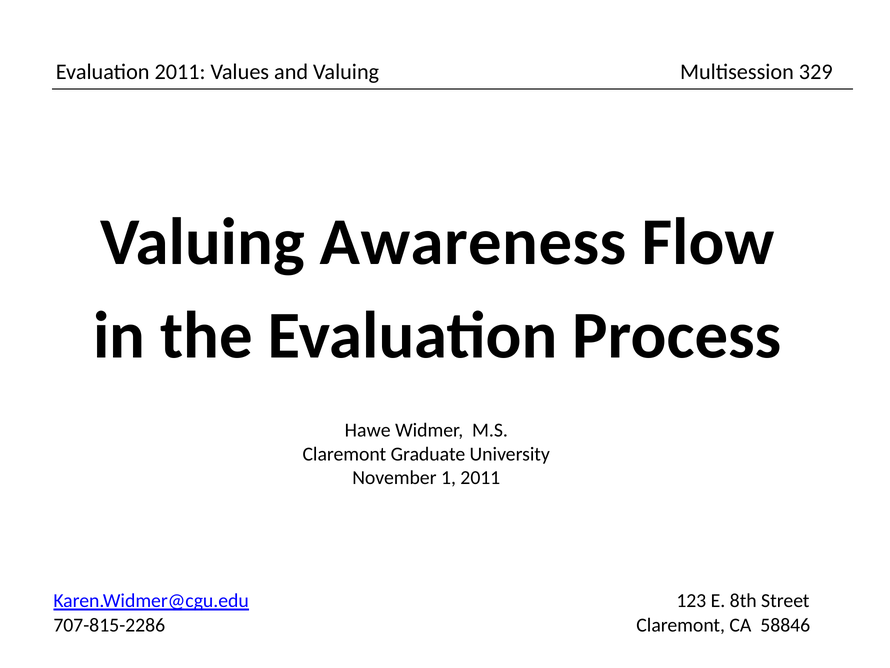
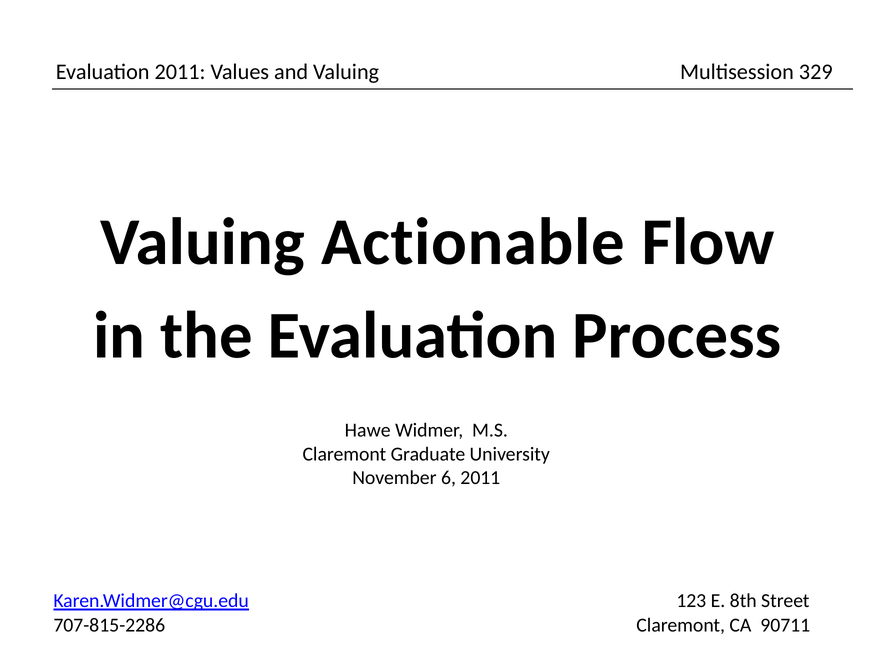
Awareness: Awareness -> Actionable
1: 1 -> 6
58846: 58846 -> 90711
